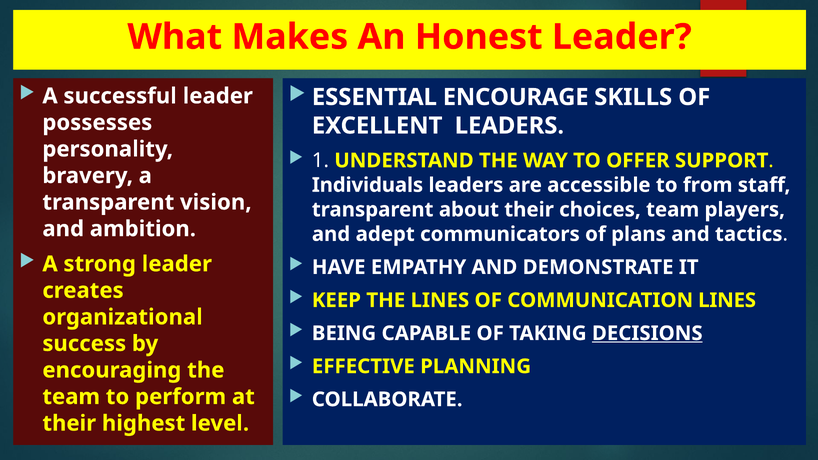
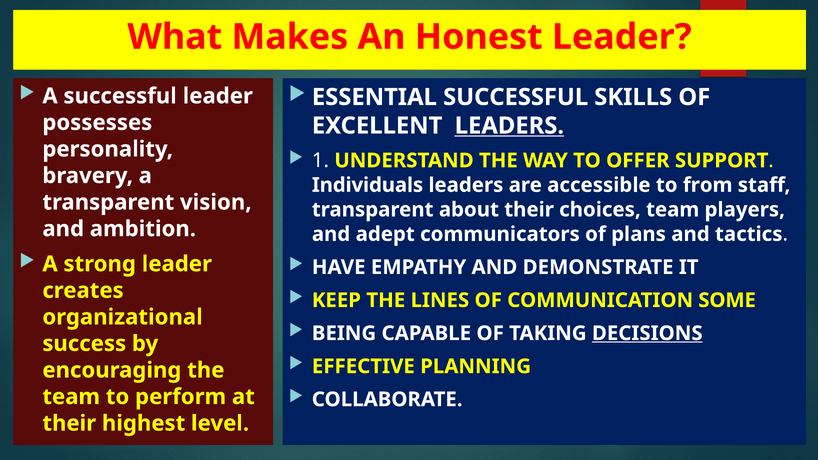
ESSENTIAL ENCOURAGE: ENCOURAGE -> SUCCESSFUL
LEADERS at (509, 126) underline: none -> present
COMMUNICATION LINES: LINES -> SOME
